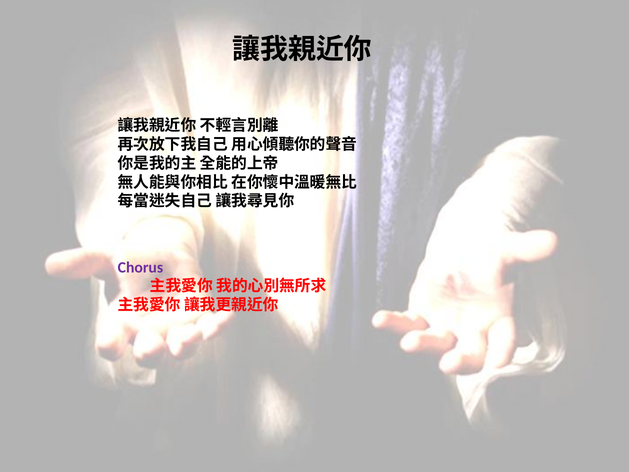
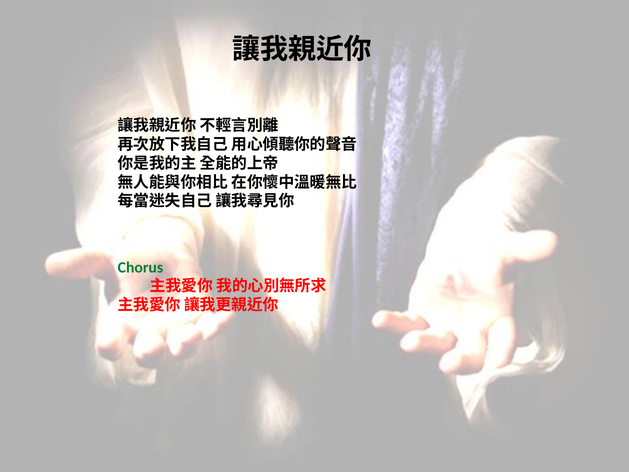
Chorus colour: purple -> green
